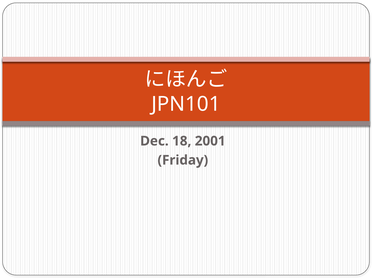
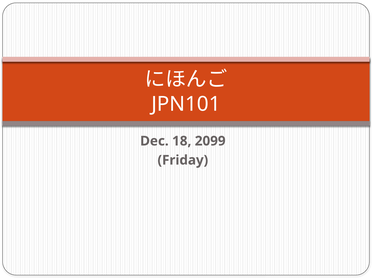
2001: 2001 -> 2099
